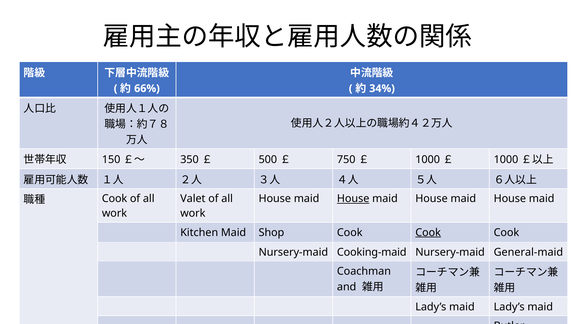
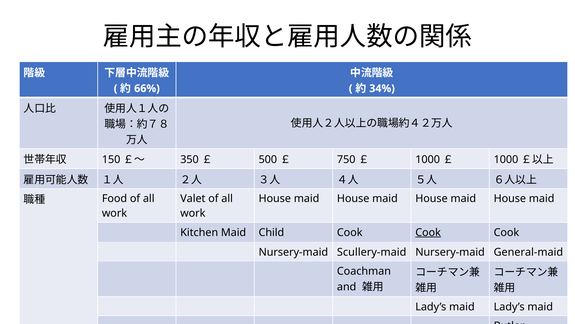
Cook at (115, 198): Cook -> Food
House at (353, 198) underline: present -> none
Shop: Shop -> Child
Cooking-maid: Cooking-maid -> Scullery-maid
